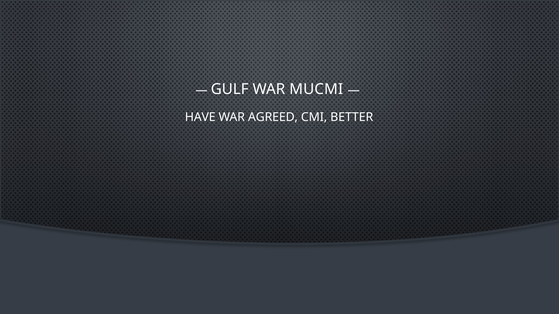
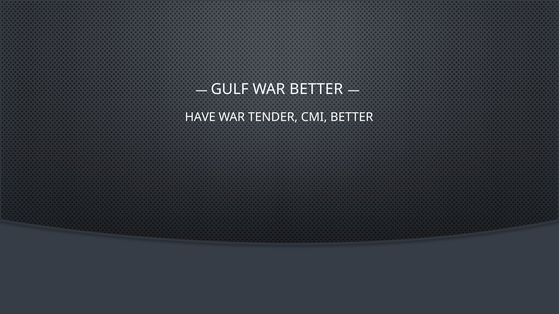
WAR MUCMI: MUCMI -> BETTER
AGREED: AGREED -> TENDER
